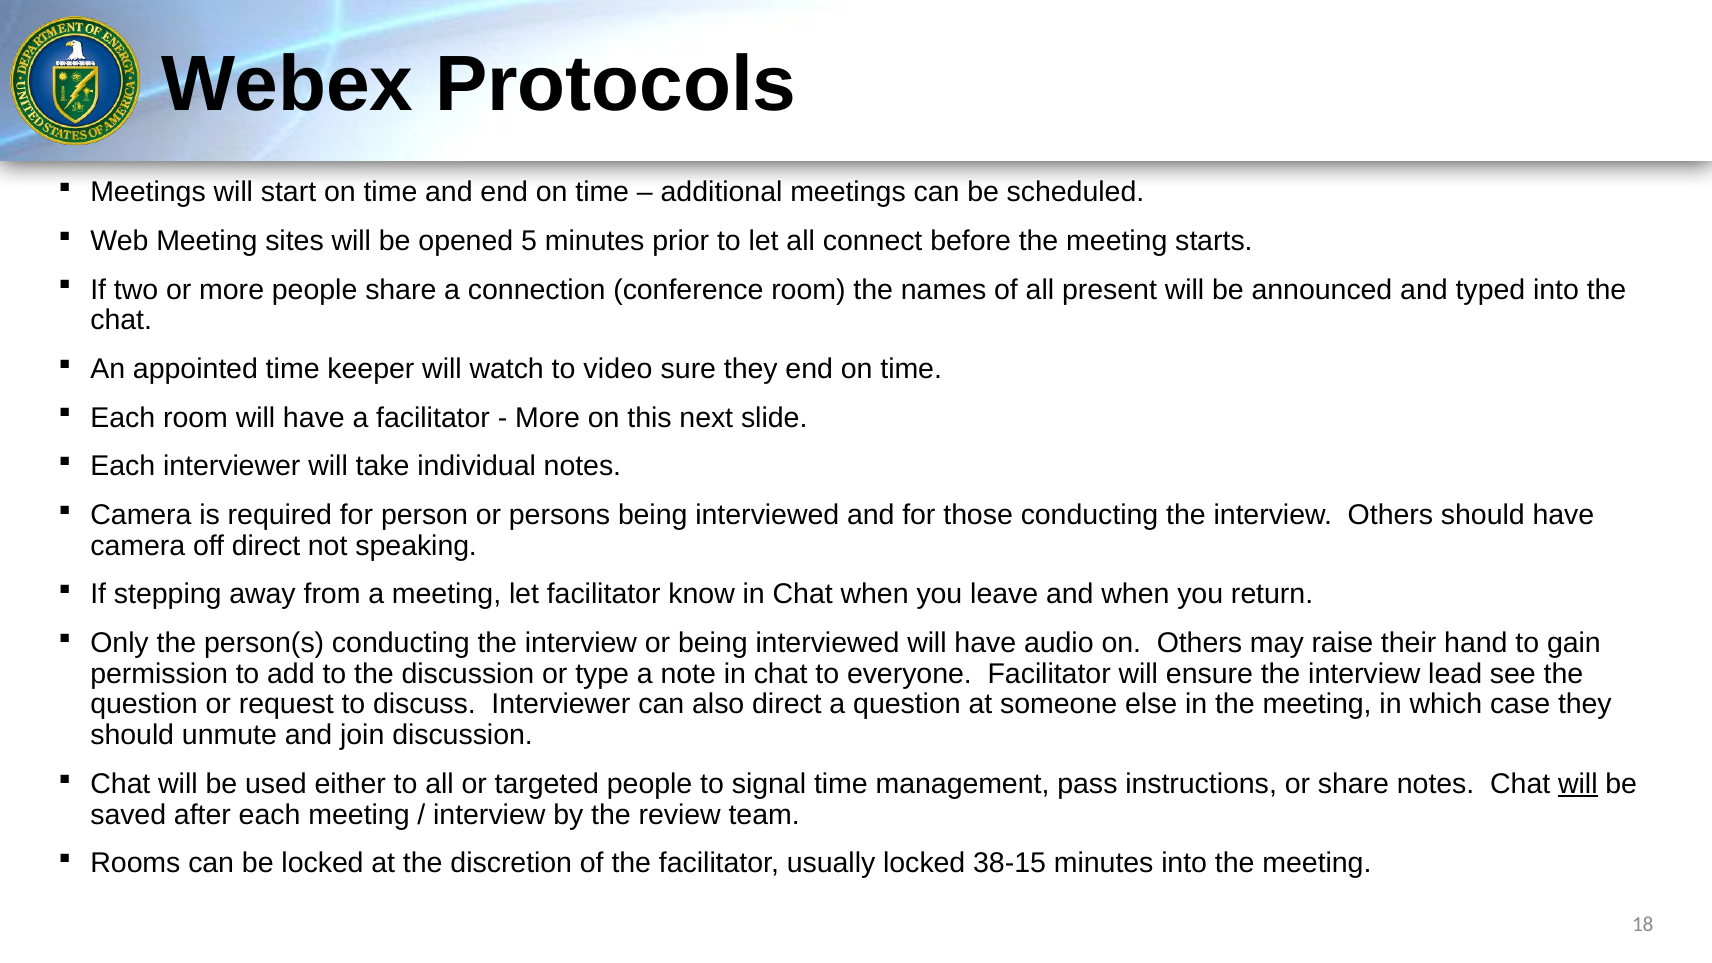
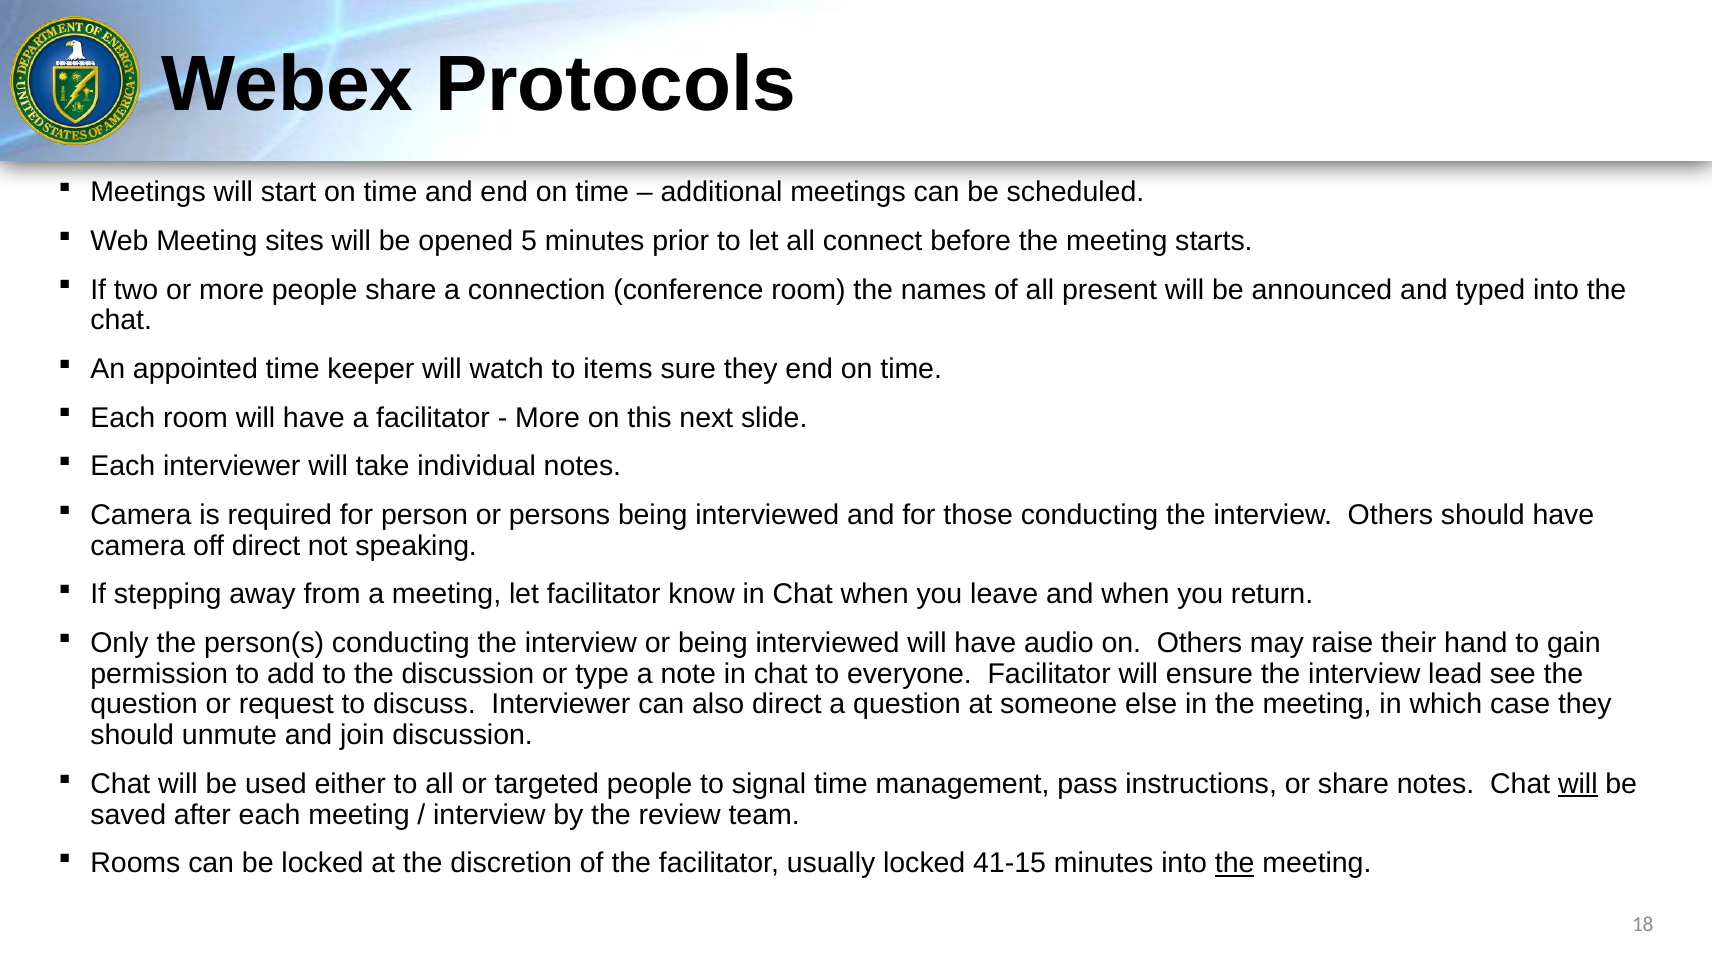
video: video -> items
38-15: 38-15 -> 41-15
the at (1235, 863) underline: none -> present
